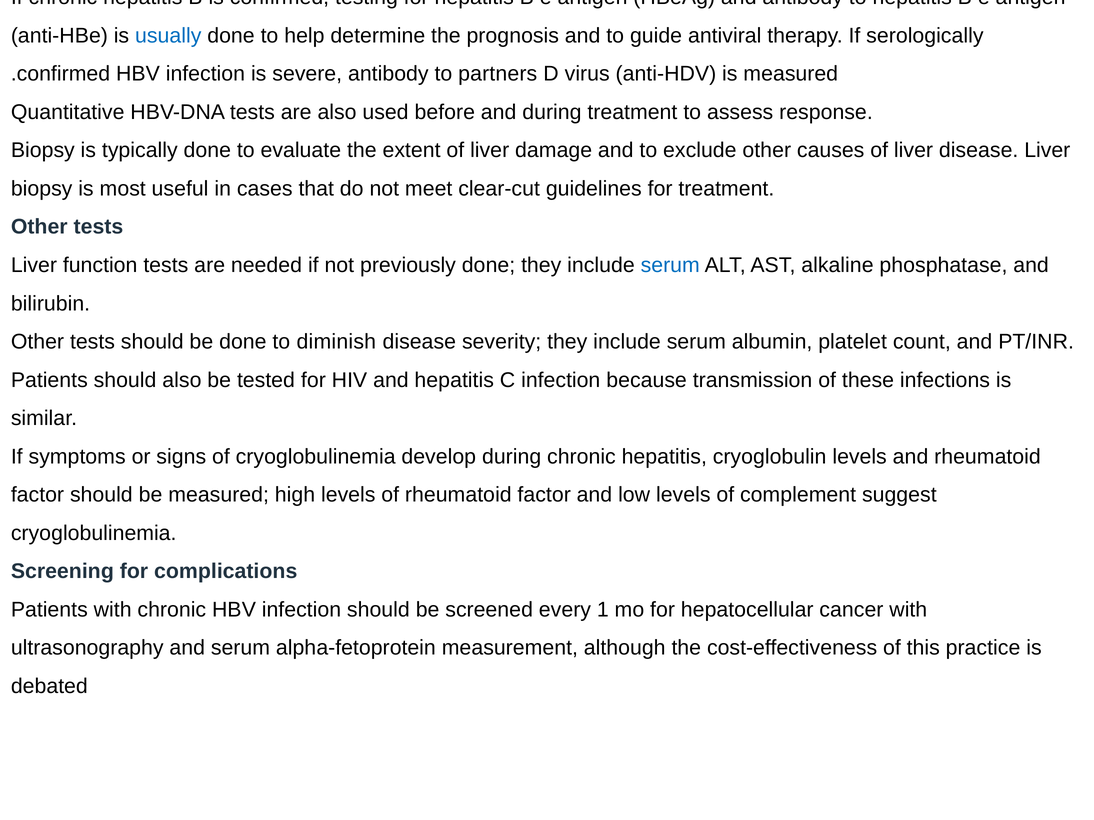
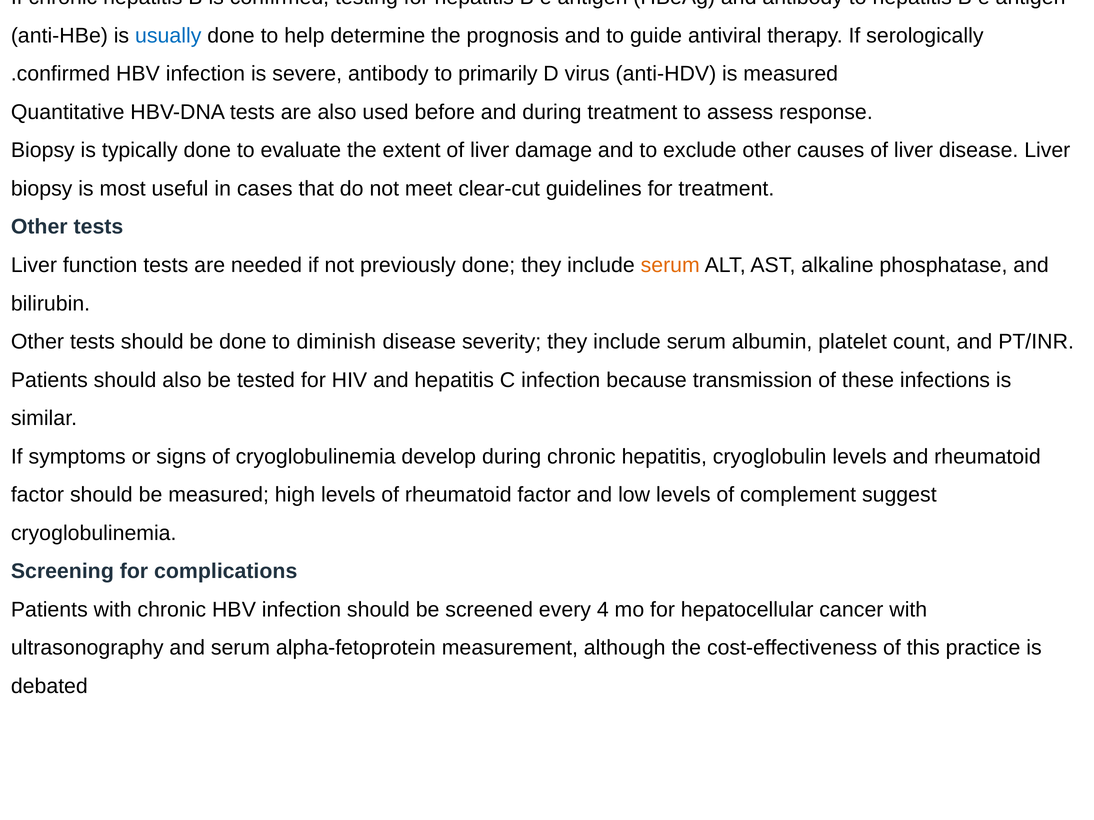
partners: partners -> primarily
serum at (670, 265) colour: blue -> orange
1: 1 -> 4
